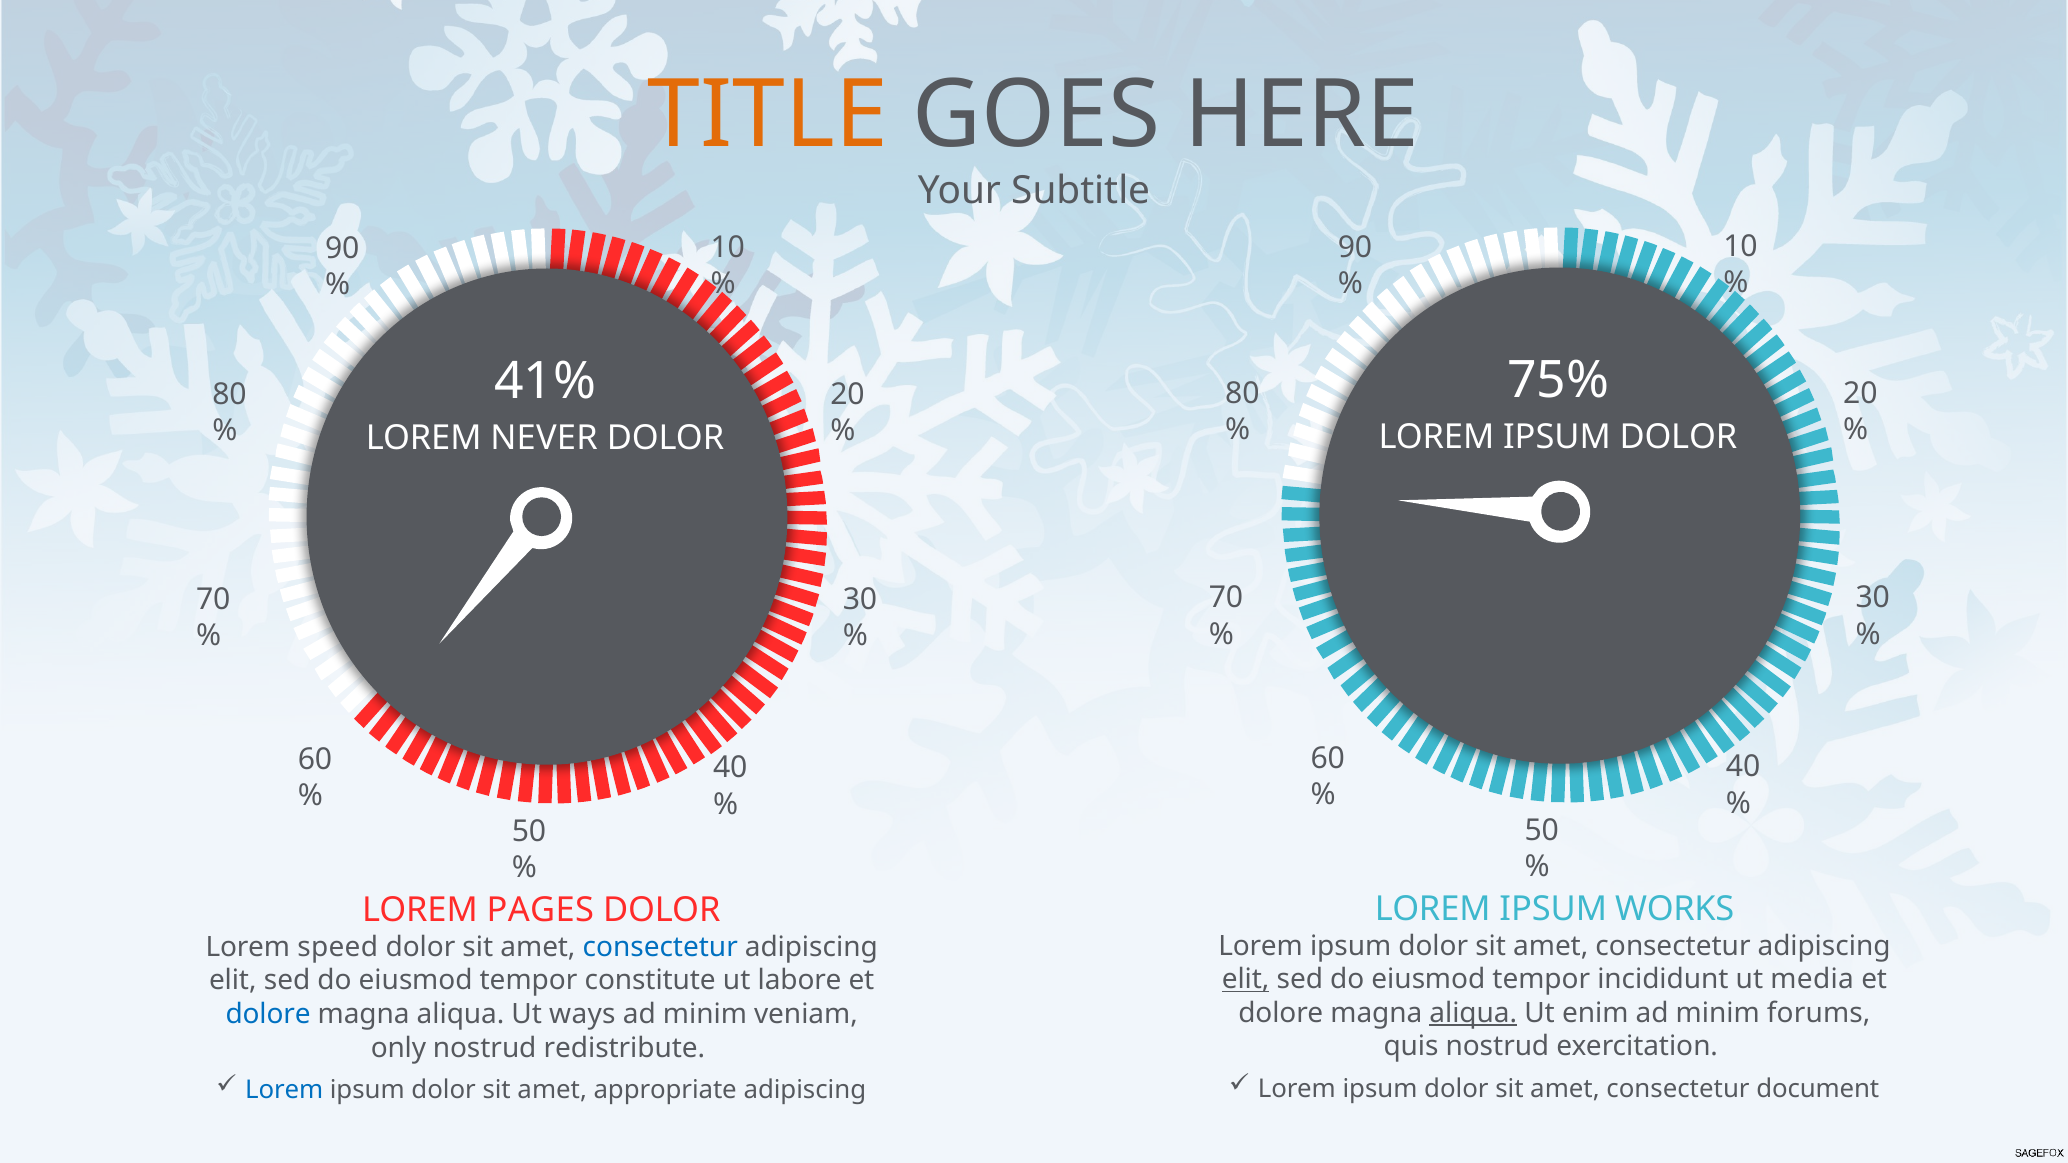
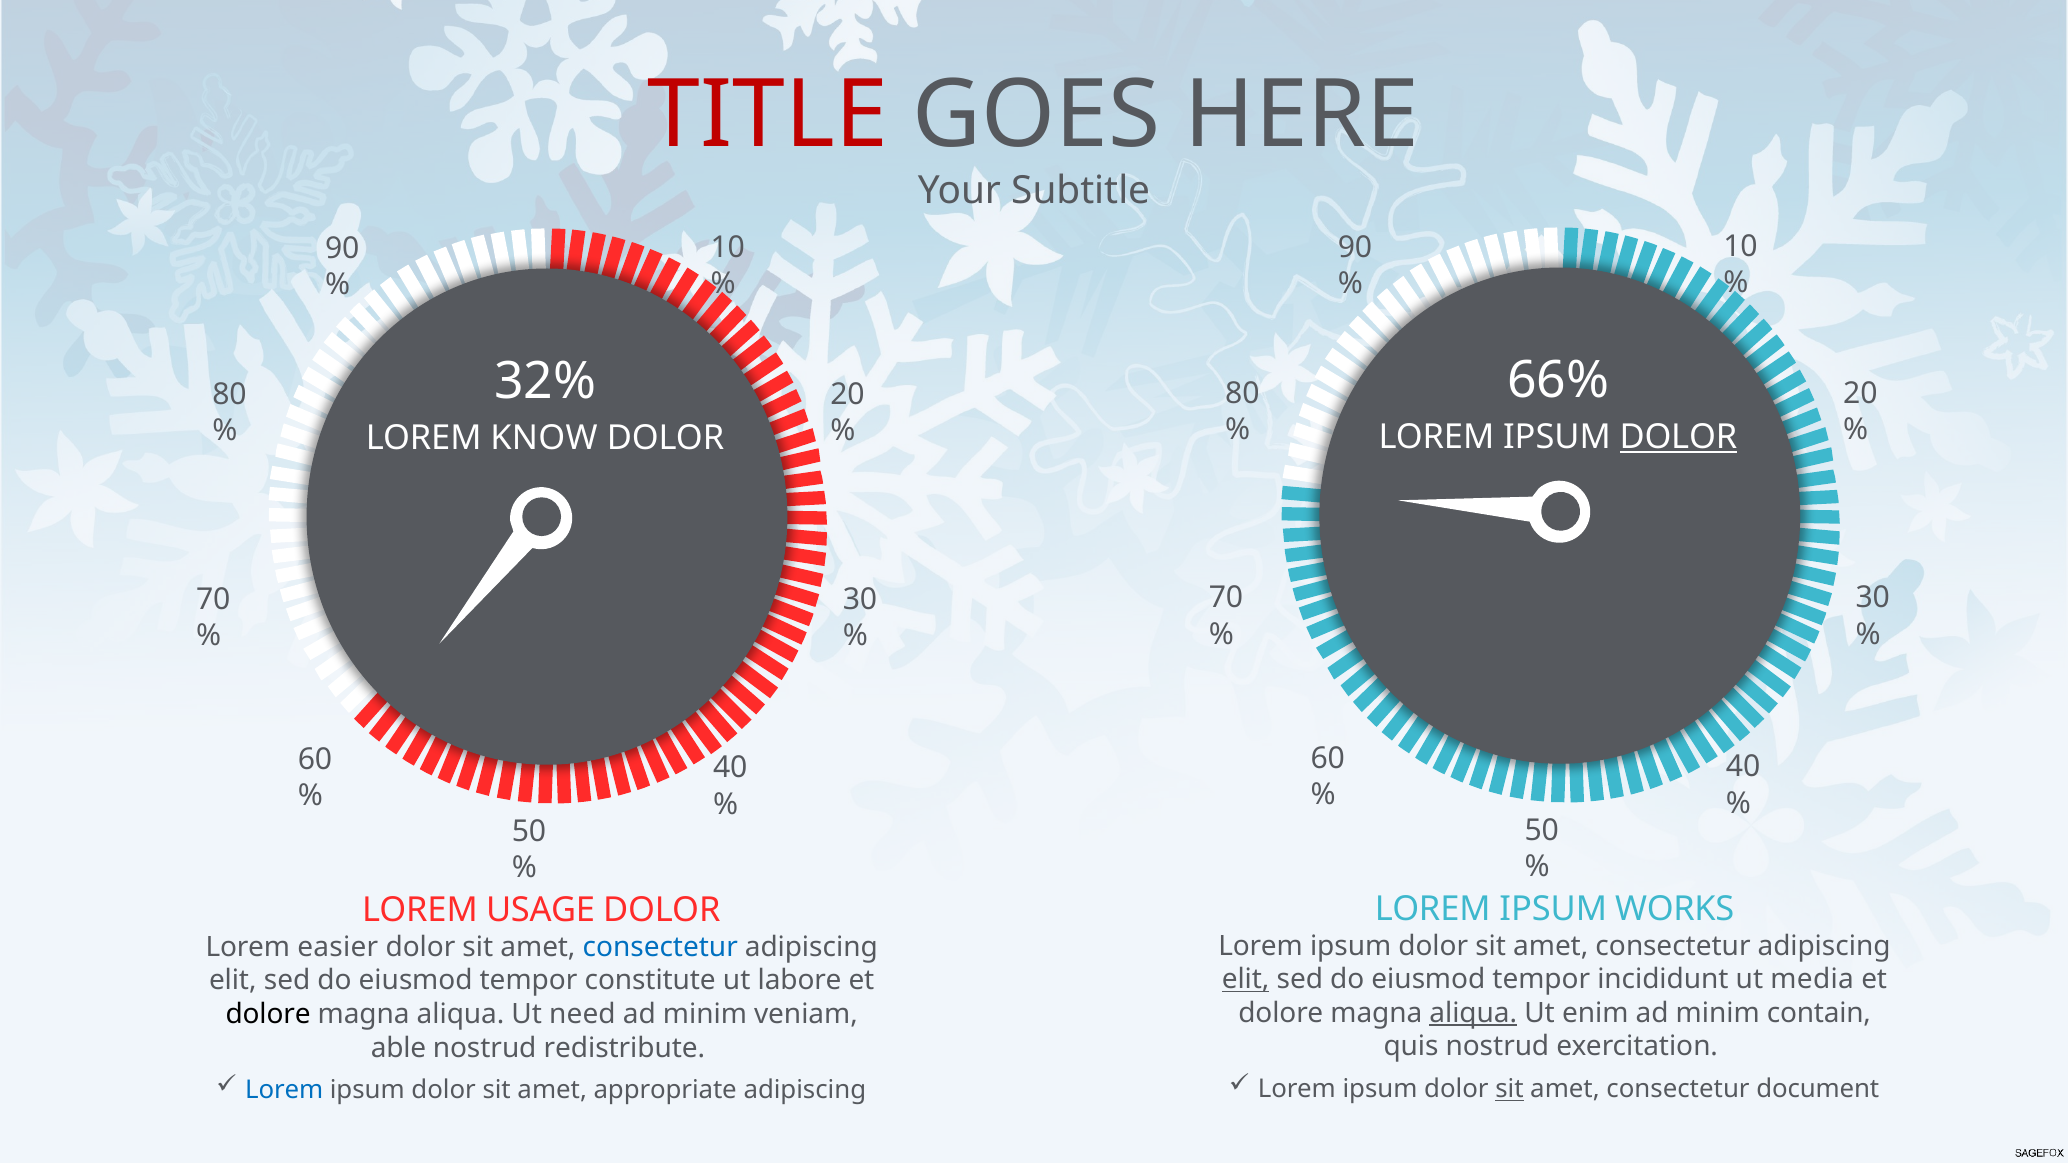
TITLE colour: orange -> red
75%: 75% -> 66%
41%: 41% -> 32%
DOLOR at (1678, 438) underline: none -> present
NEVER: NEVER -> KNOW
PAGES: PAGES -> USAGE
speed: speed -> easier
forums: forums -> contain
dolore at (268, 1014) colour: blue -> black
ways: ways -> need
only: only -> able
sit at (1509, 1089) underline: none -> present
